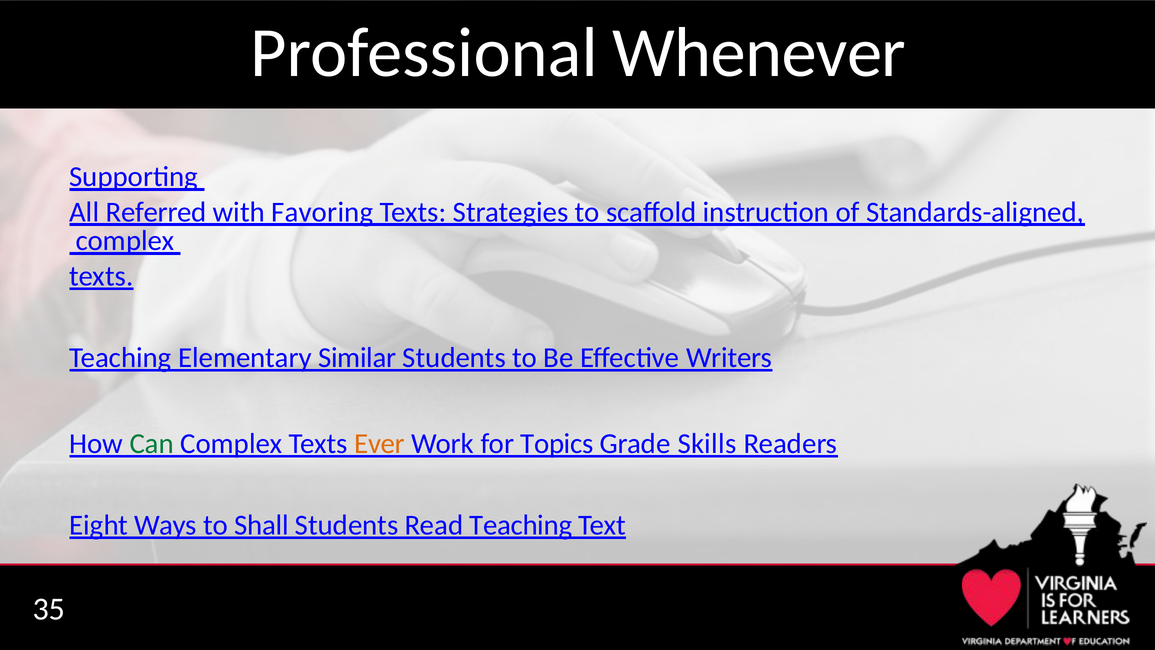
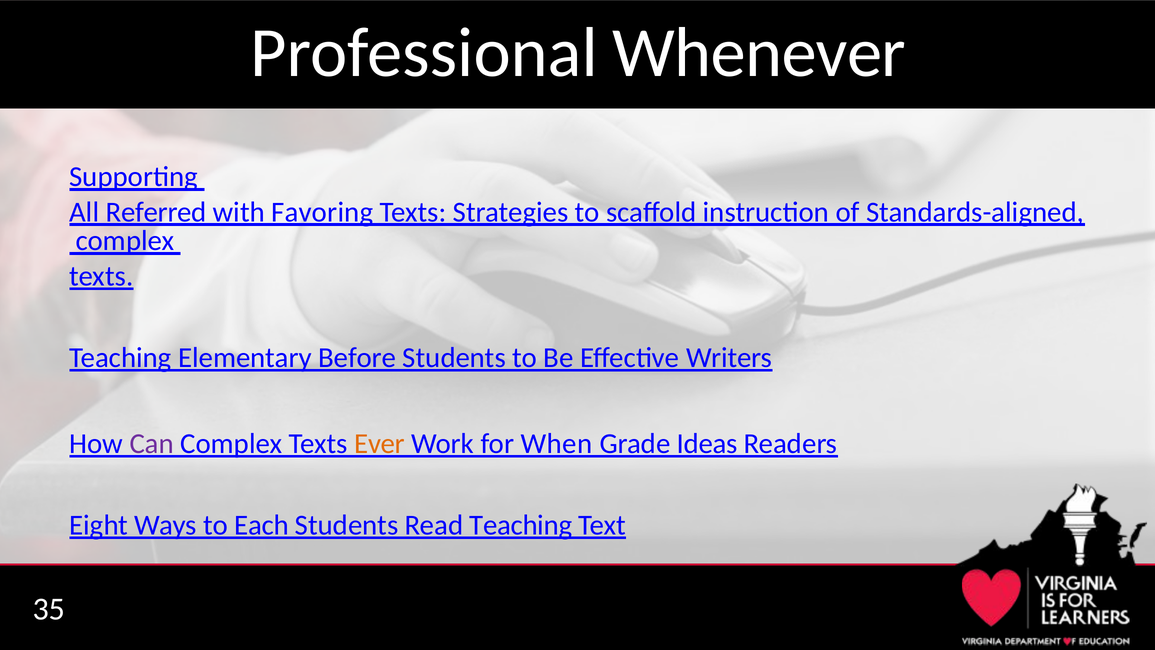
Similar: Similar -> Before
Can colour: green -> purple
Topics: Topics -> When
Skills: Skills -> Ideas
Shall: Shall -> Each
